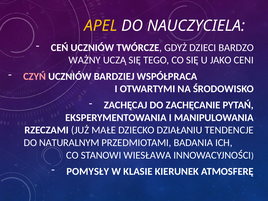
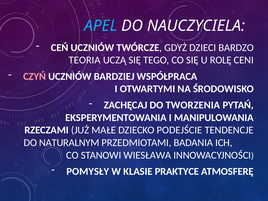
APEL colour: yellow -> light blue
WAŻNY: WAŻNY -> TEORIA
JAKO: JAKO -> ROLĘ
ZACHĘCANIE: ZACHĘCANIE -> TWORZENIA
DZIAŁANIU: DZIAŁANIU -> PODEJŚCIE
KIERUNEK: KIERUNEK -> PRAKTYCE
